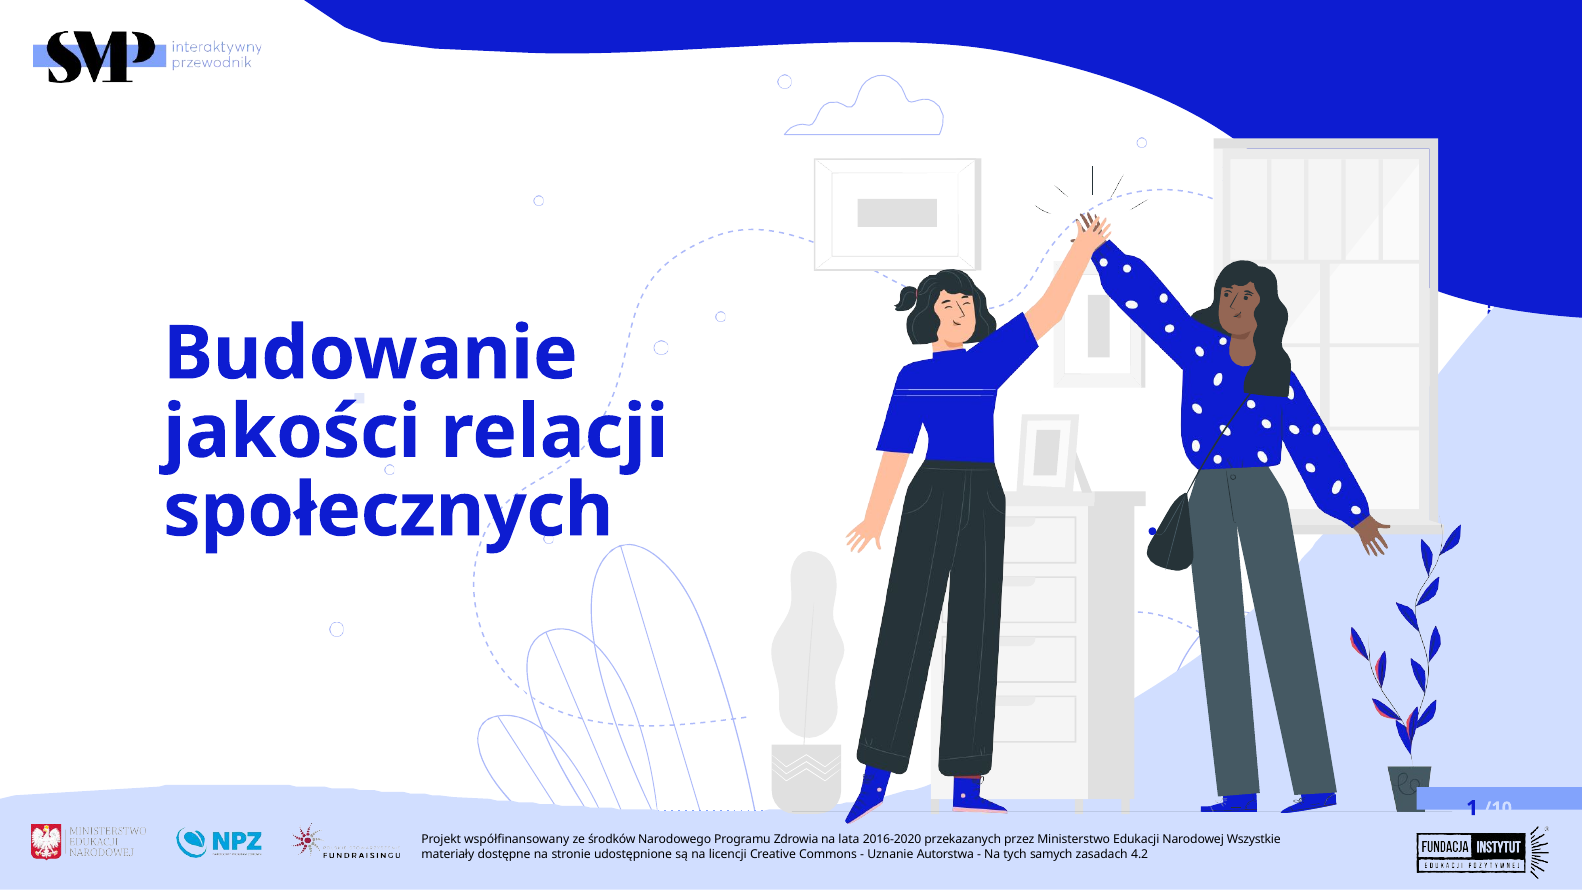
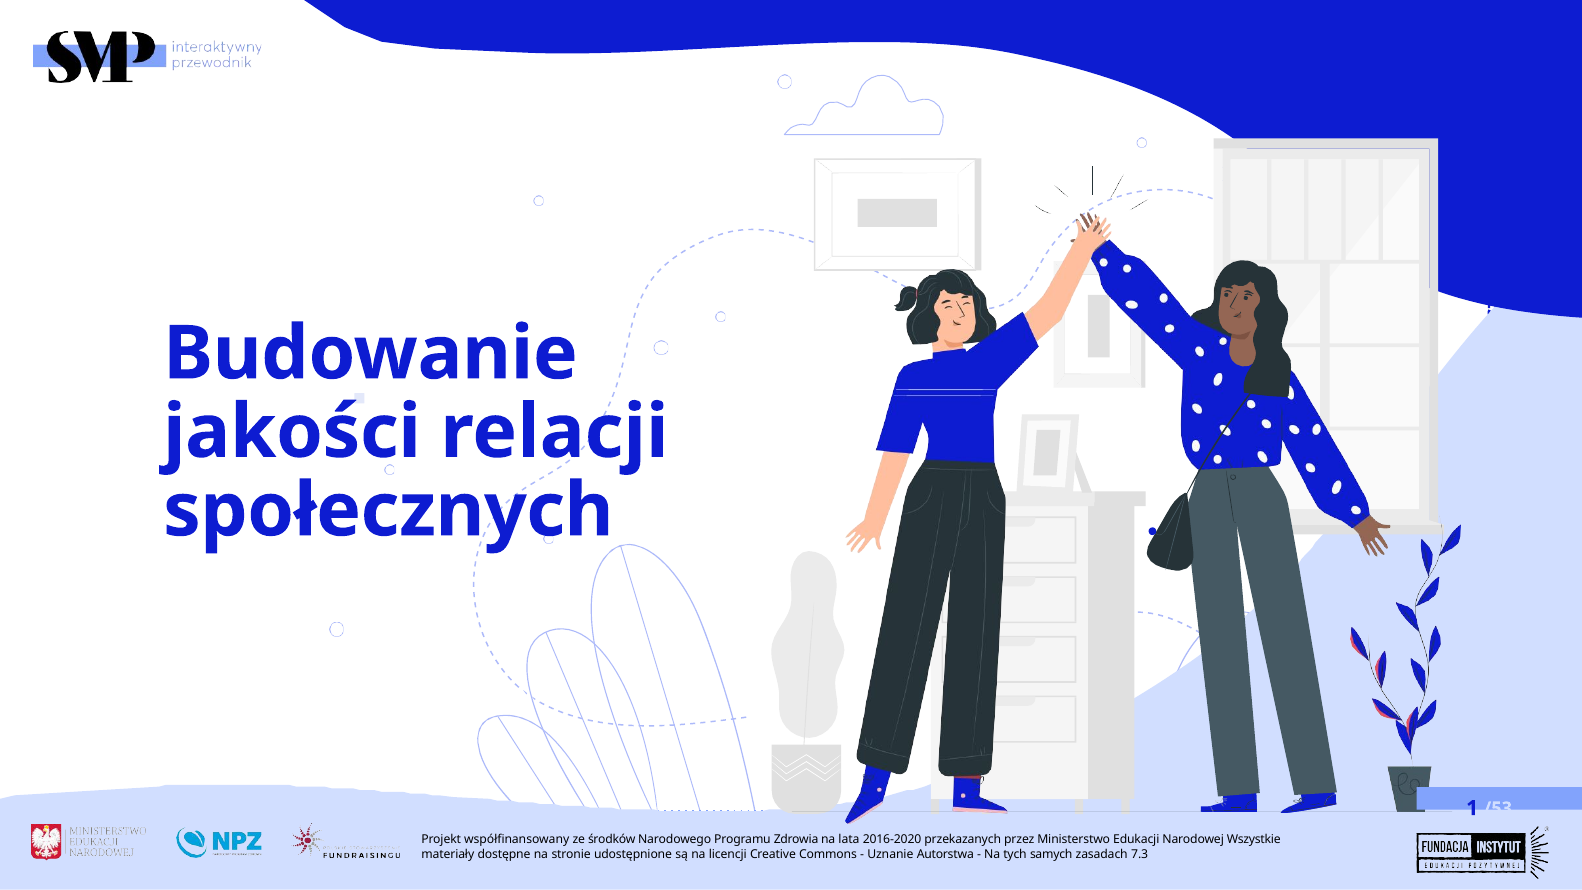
/10: /10 -> /53
4.2: 4.2 -> 7.3
